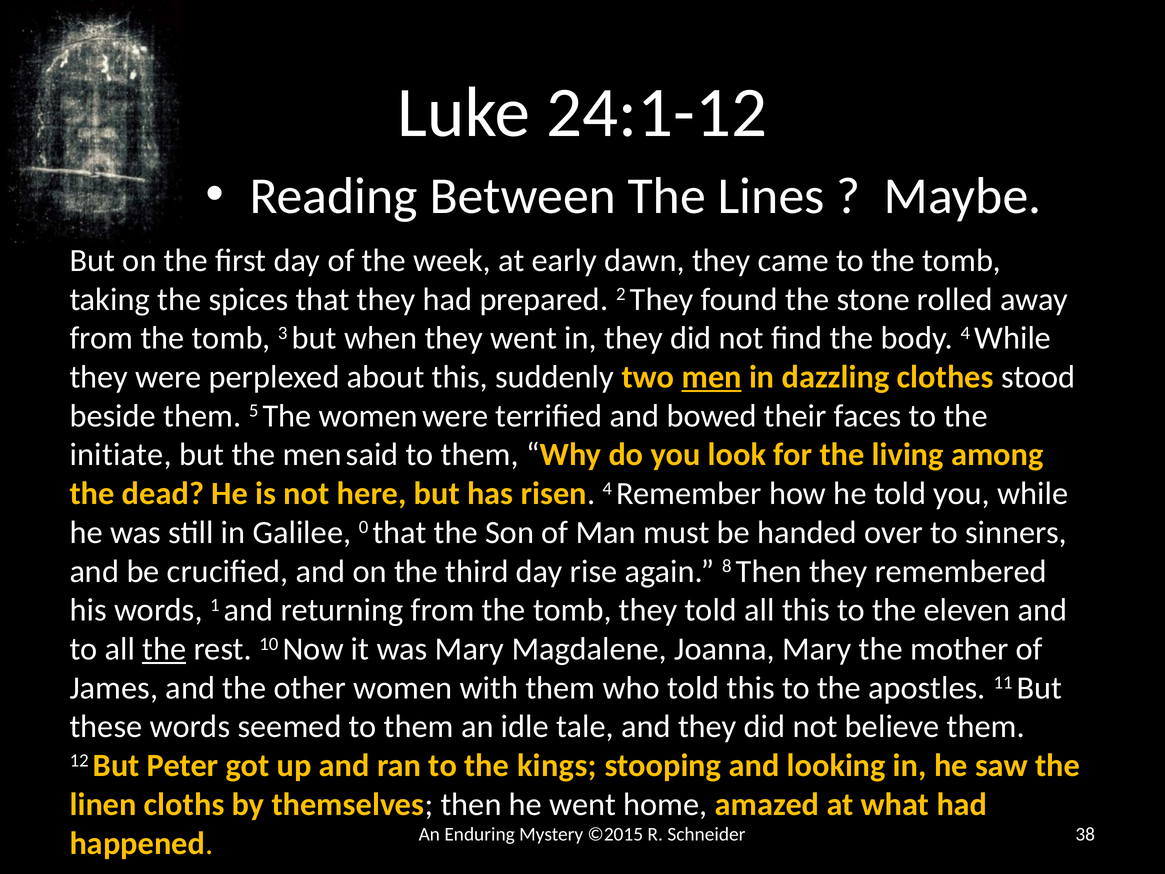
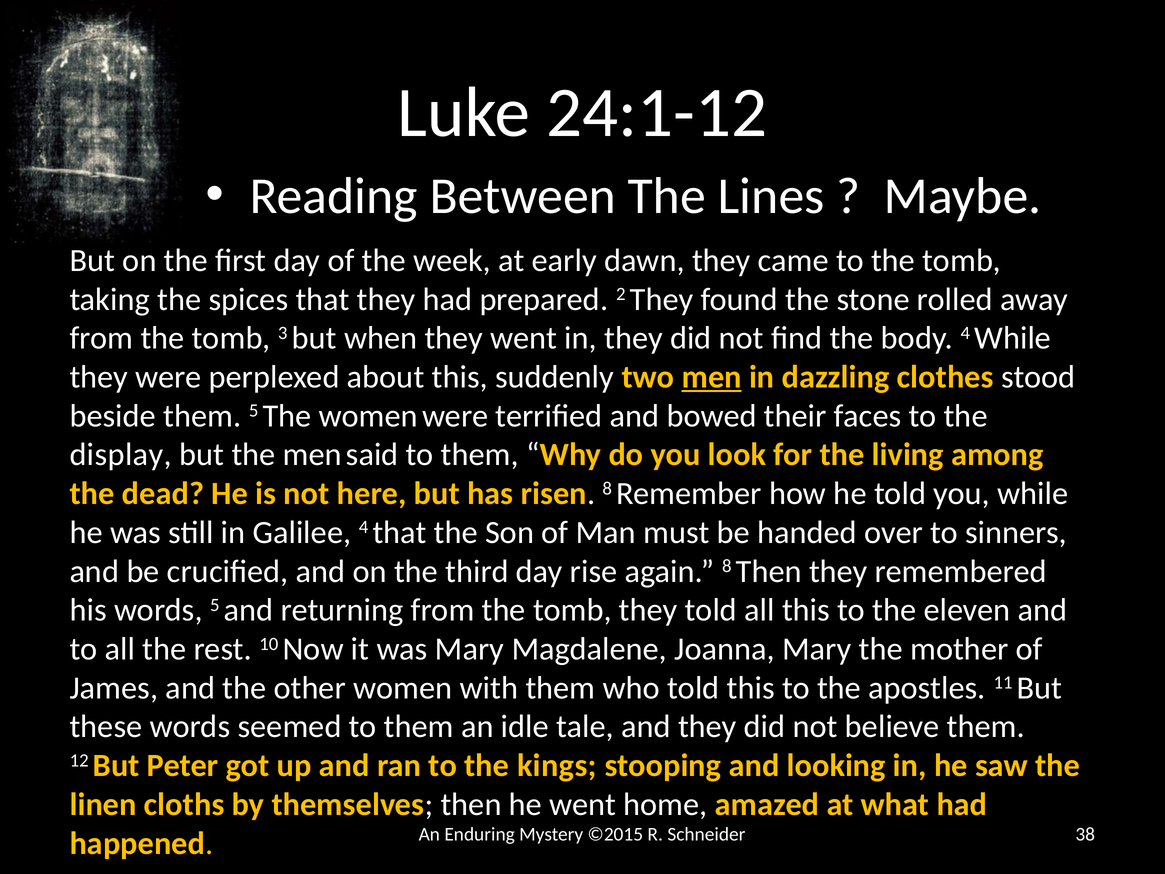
initiate: initiate -> display
risen 4: 4 -> 8
Galilee 0: 0 -> 4
words 1: 1 -> 5
the at (164, 649) underline: present -> none
